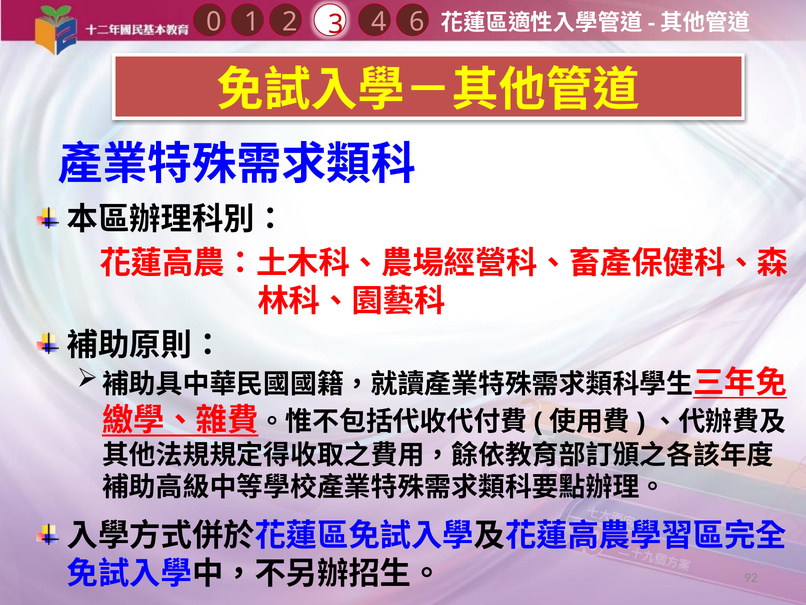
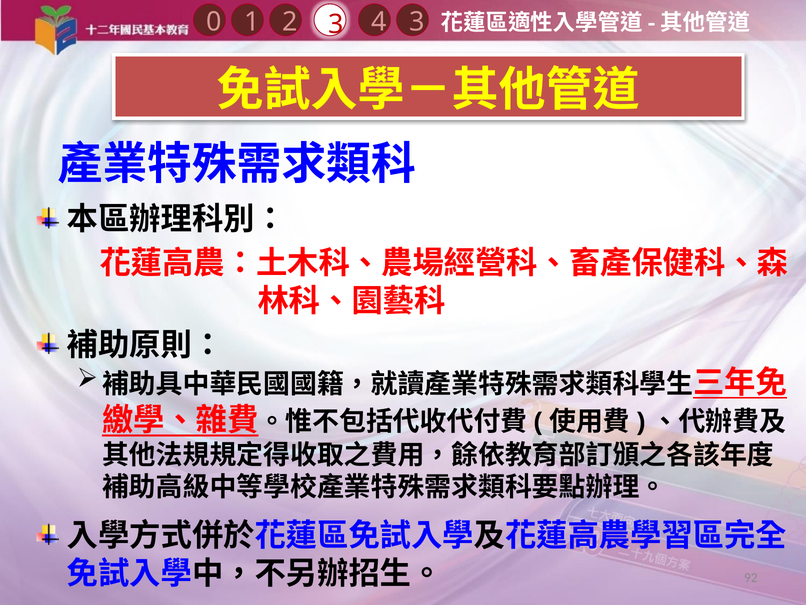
4 6: 6 -> 3
